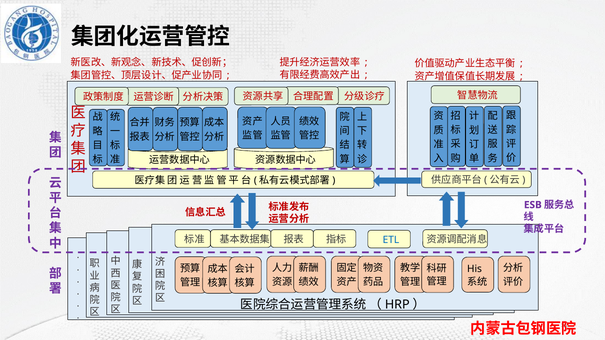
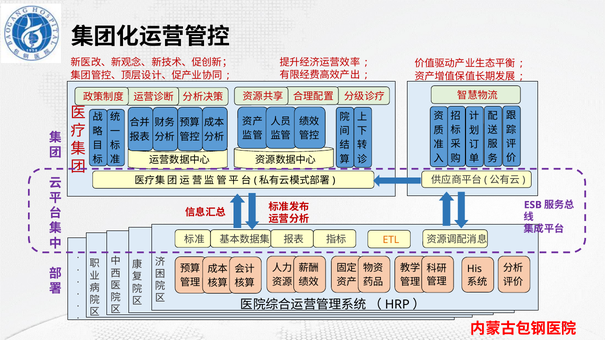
ETL colour: blue -> orange
